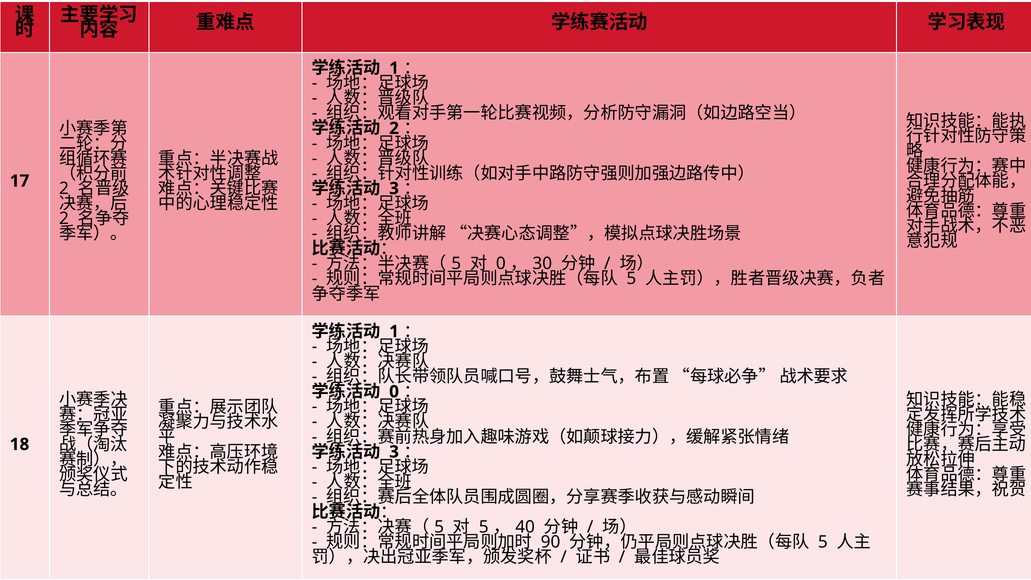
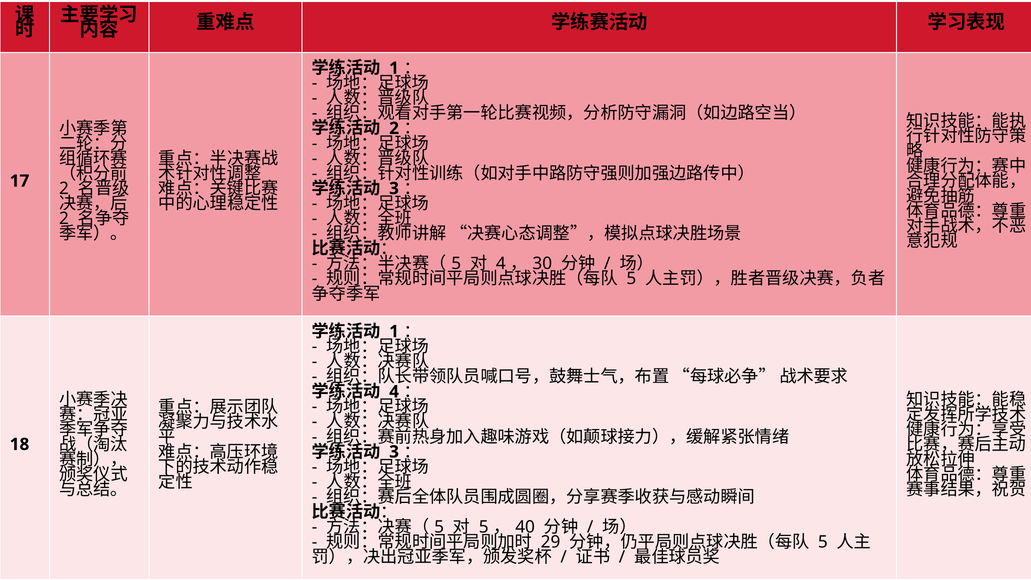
0 at (501, 264): 0 -> 4
0 at (394, 392): 0 -> 4
90: 90 -> 29
